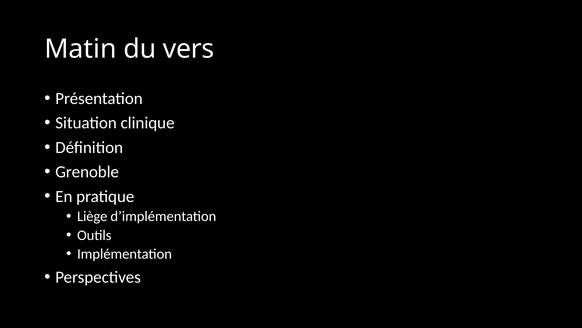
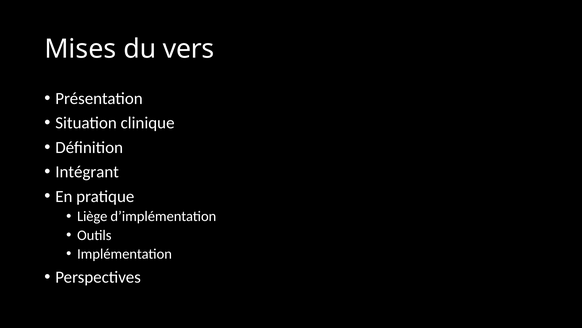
Matin: Matin -> Mises
Grenoble: Grenoble -> Intégrant
